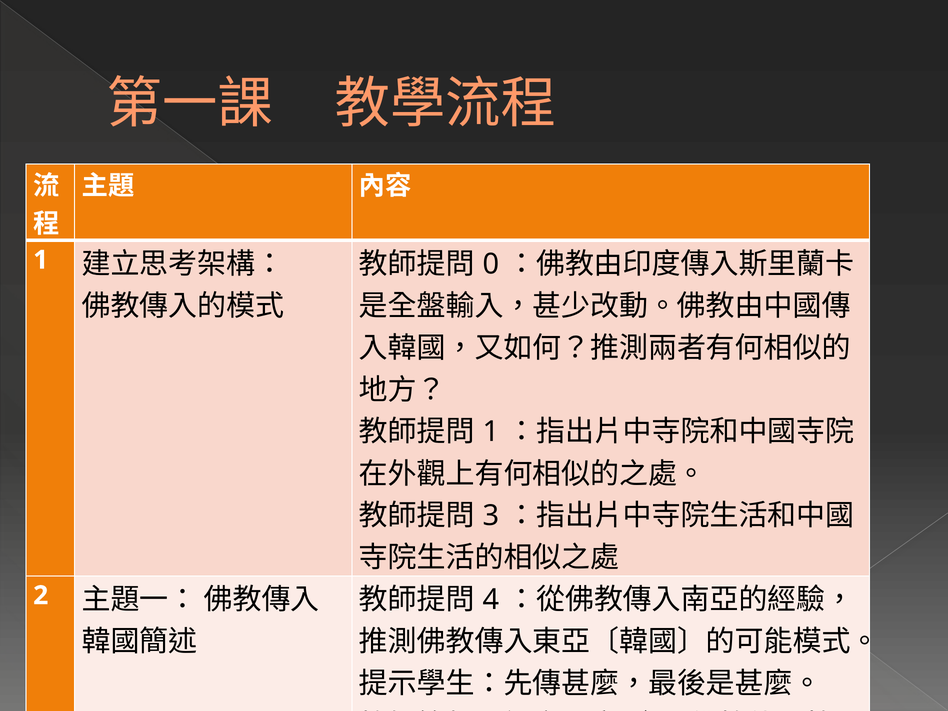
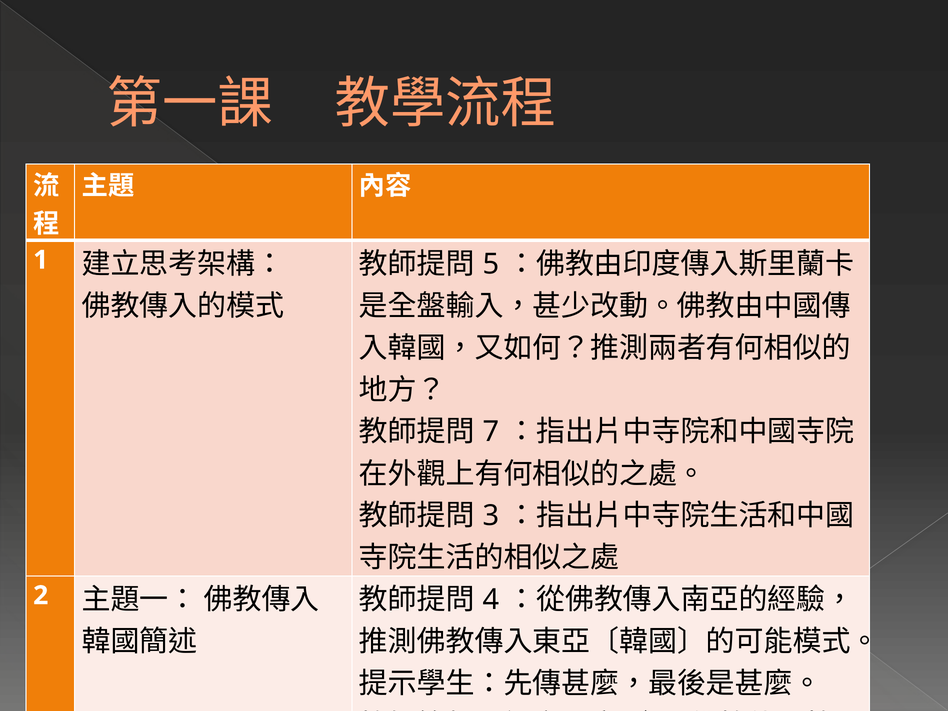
0: 0 -> 5
1 at (491, 432): 1 -> 7
